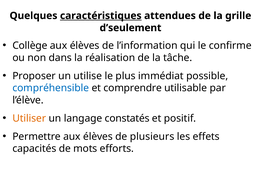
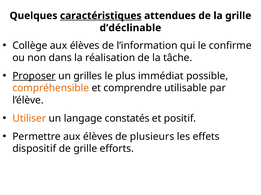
d’seulement: d’seulement -> d’déclinable
Proposer underline: none -> present
utilise: utilise -> grilles
compréhensible colour: blue -> orange
capacités: capacités -> dispositif
de mots: mots -> grille
